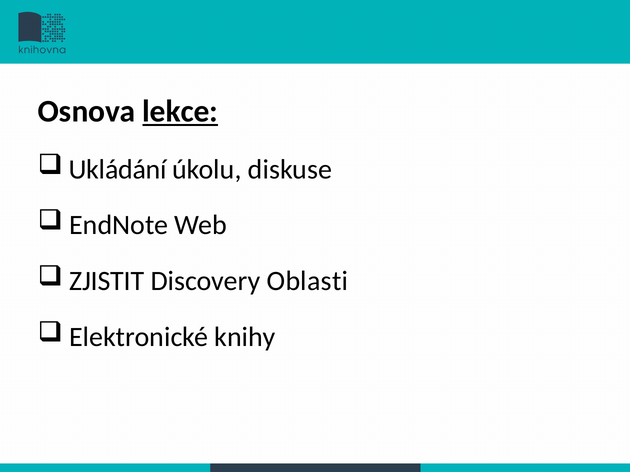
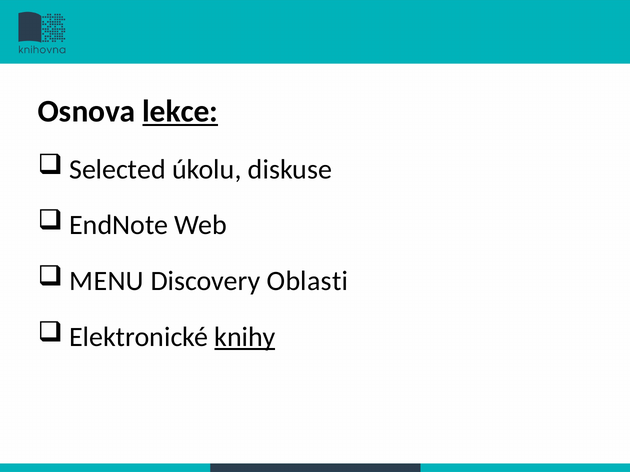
Ukládání: Ukládání -> Selected
ZJISTIT: ZJISTIT -> MENU
knihy underline: none -> present
